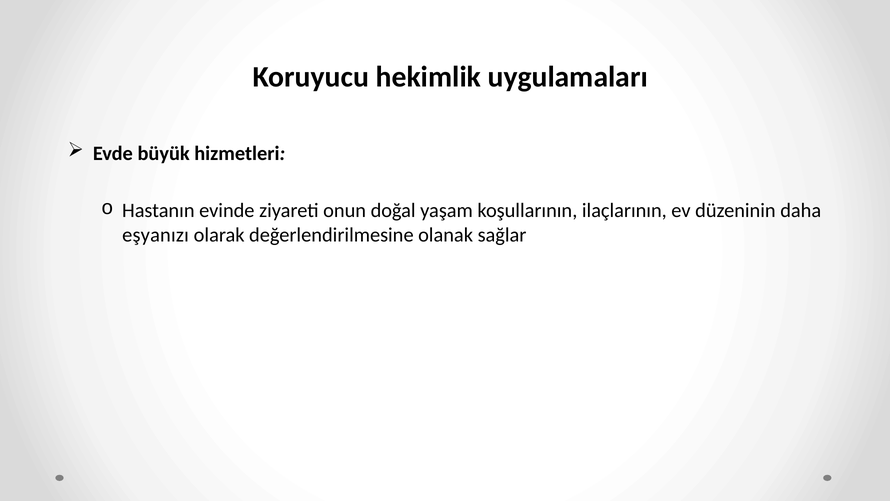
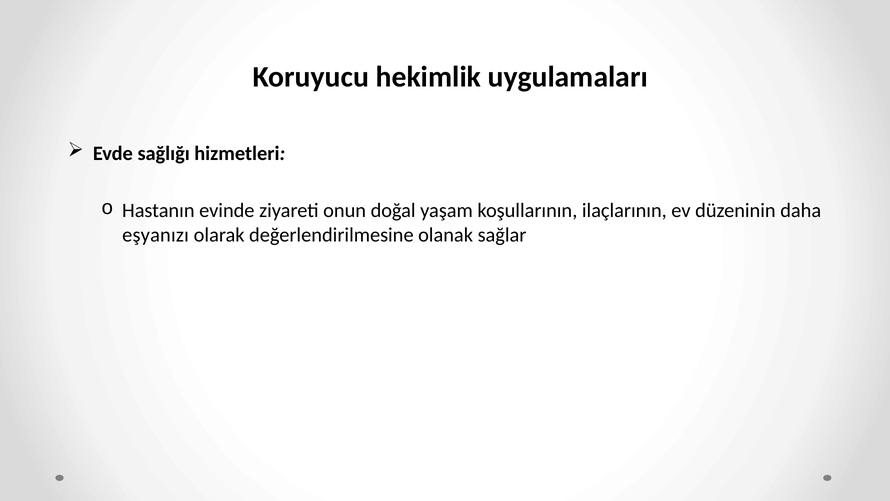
büyük: büyük -> sağlığı
